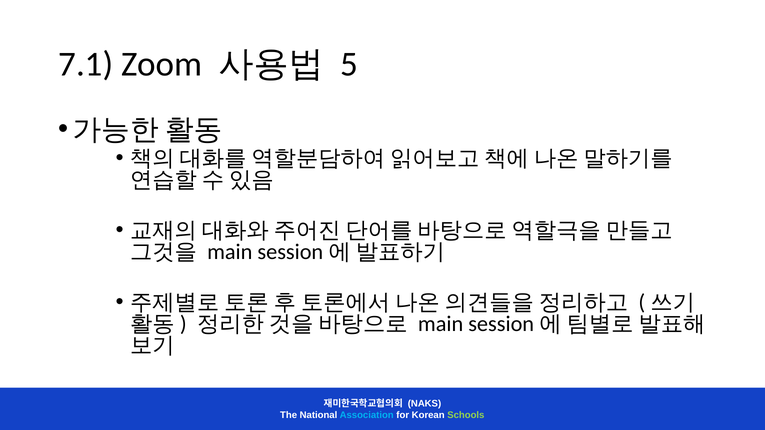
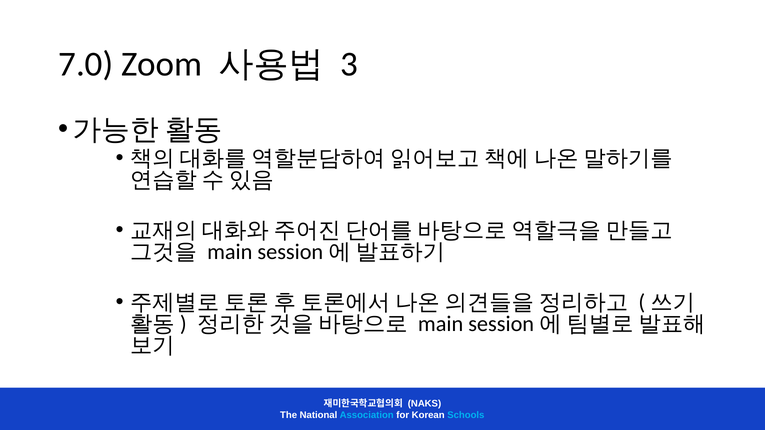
7.1: 7.1 -> 7.0
5: 5 -> 3
Schools colour: light green -> light blue
